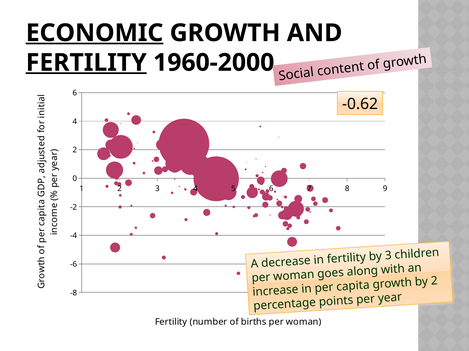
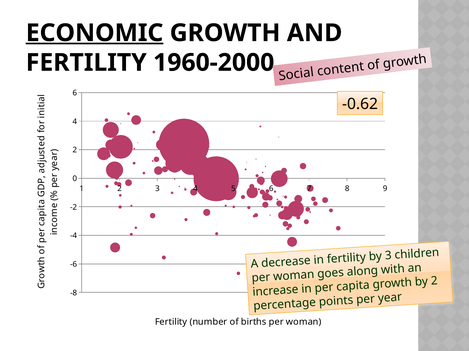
FERTILITY at (86, 63) underline: present -> none
